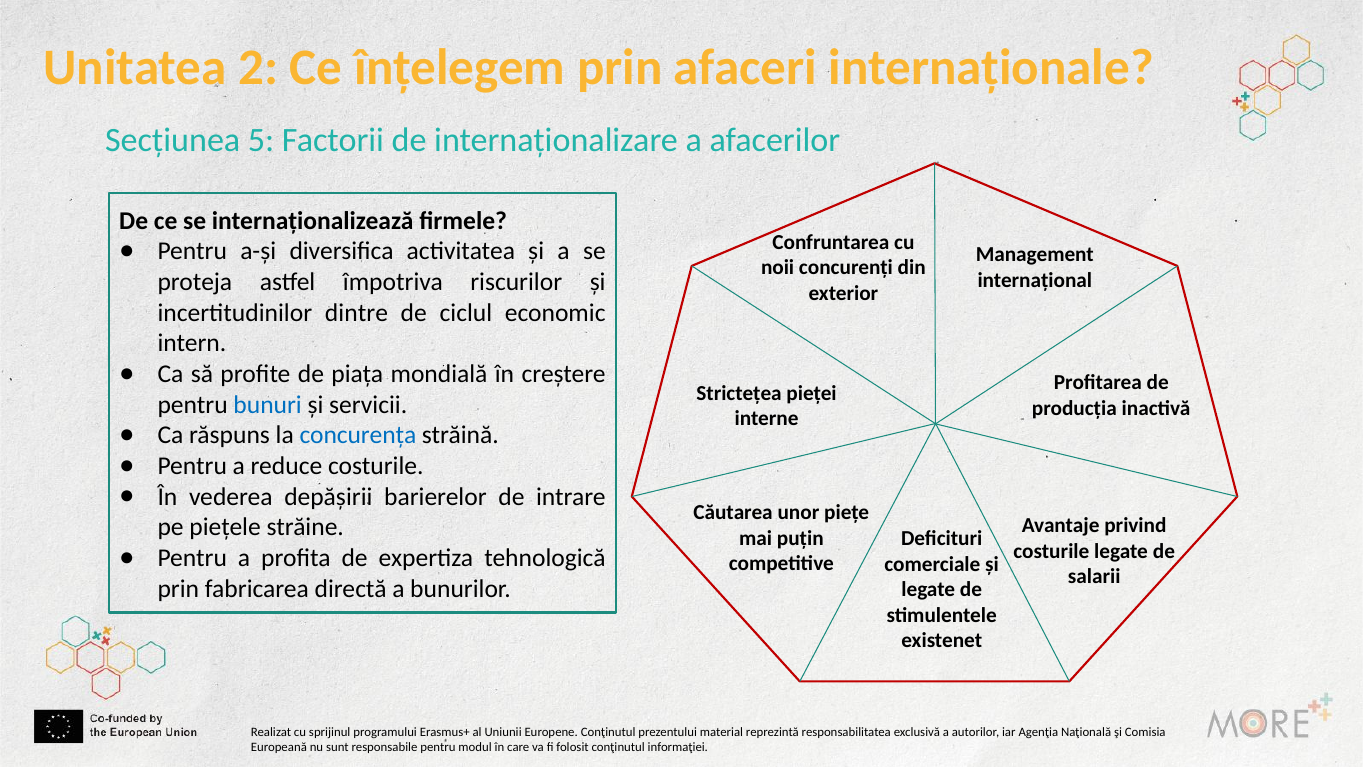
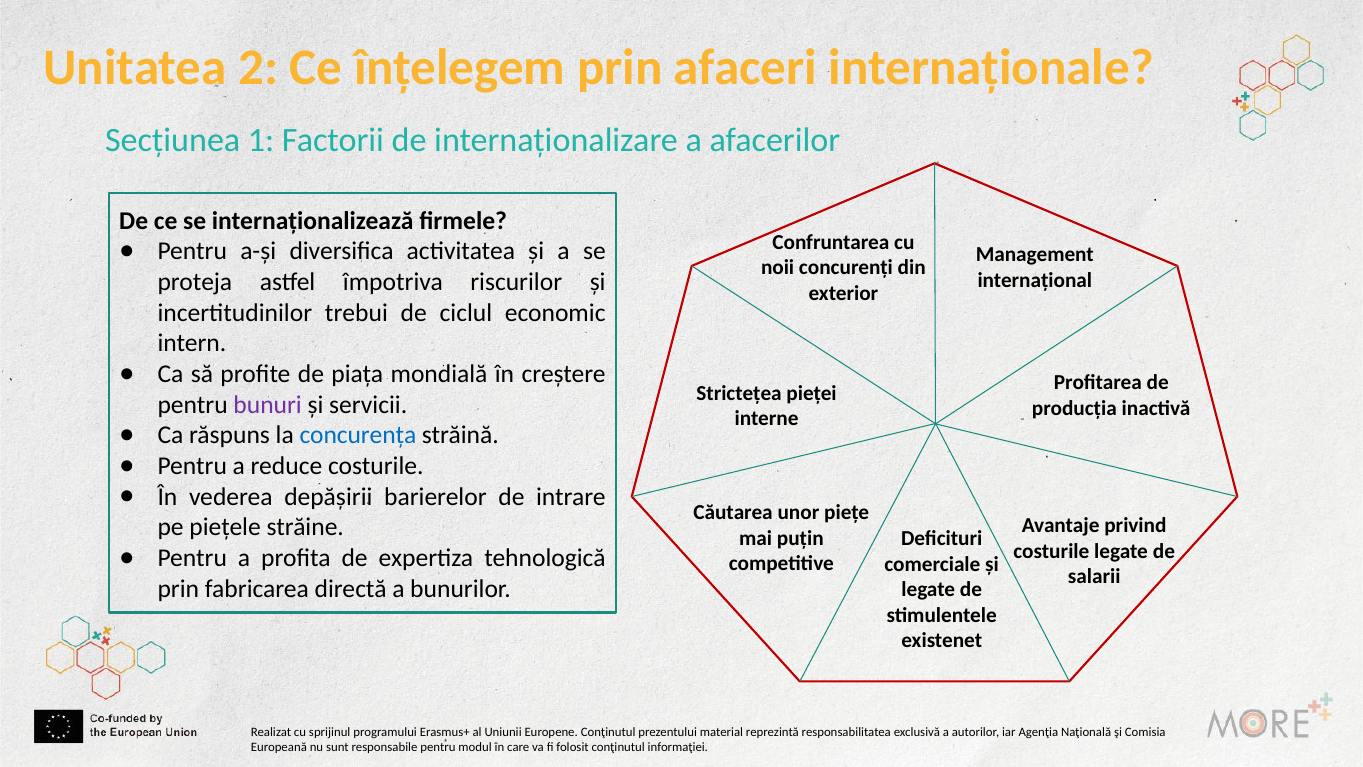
5: 5 -> 1
dintre: dintre -> trebui
bunuri colour: blue -> purple
